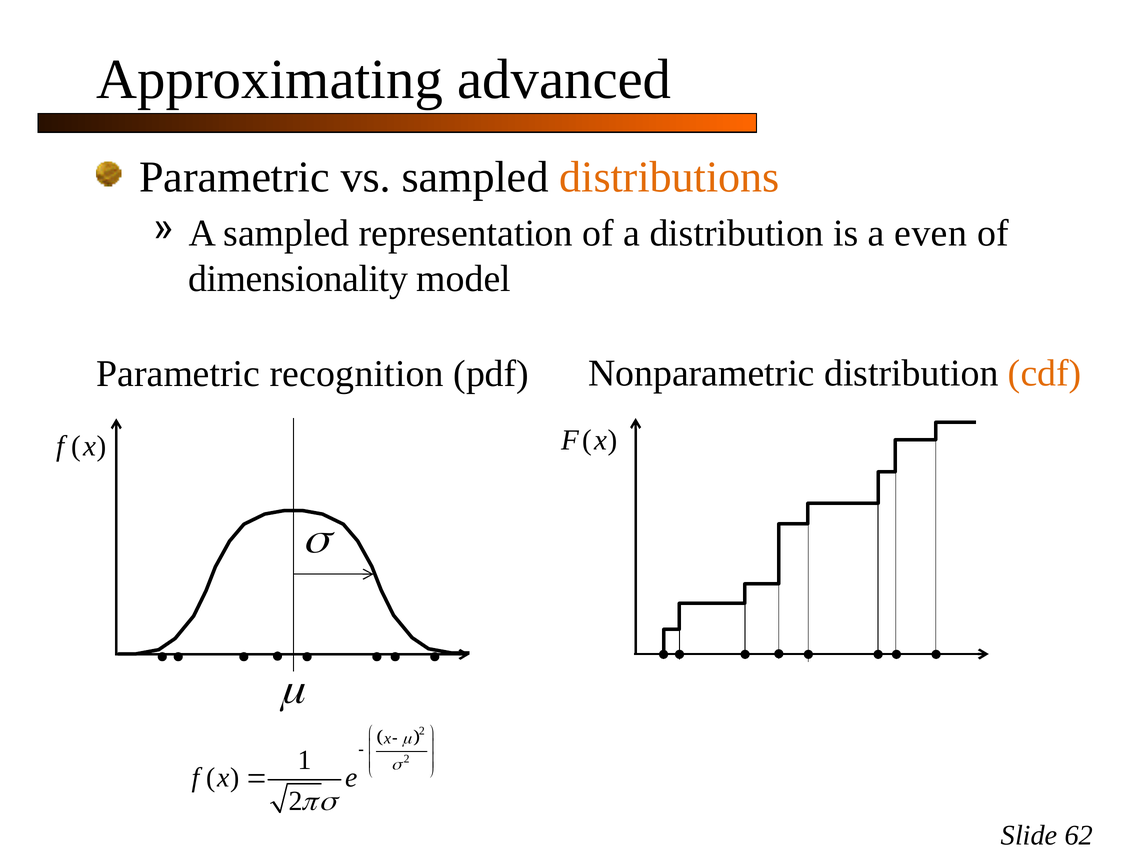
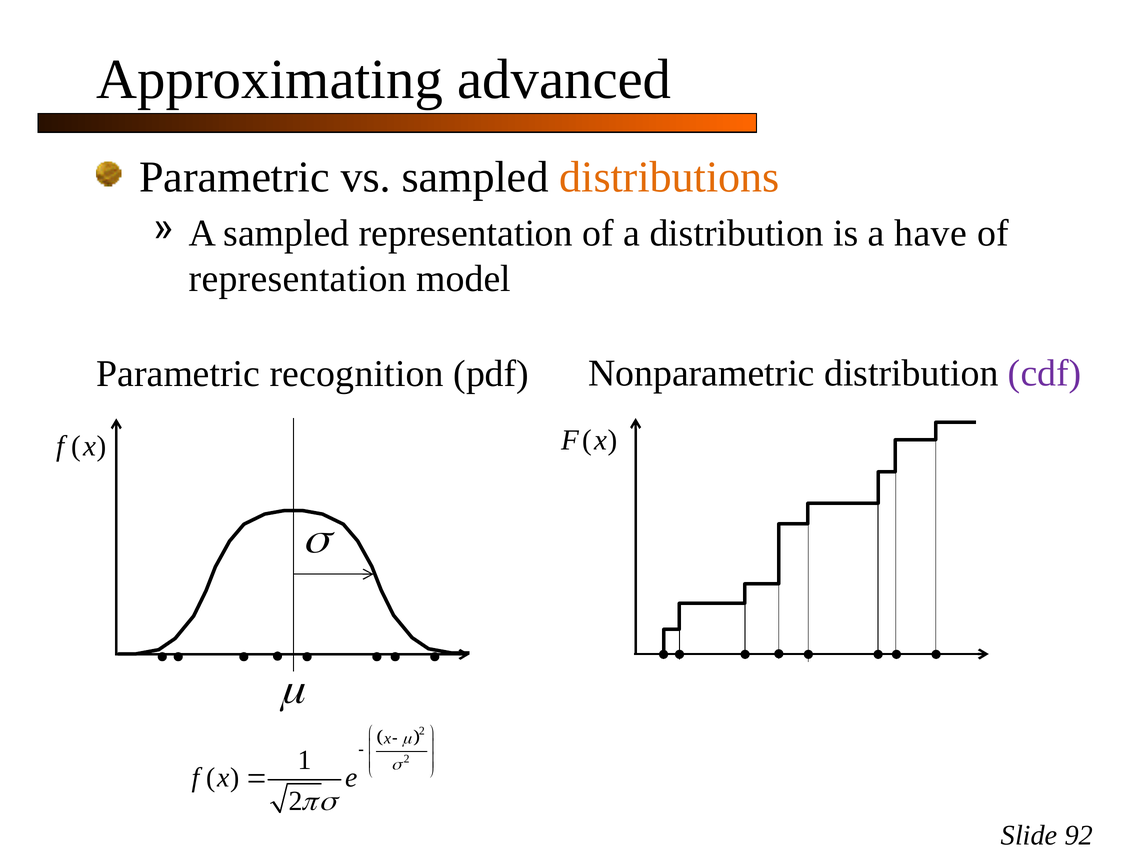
even: even -> have
dimensionality at (298, 279): dimensionality -> representation
cdf colour: orange -> purple
62: 62 -> 92
